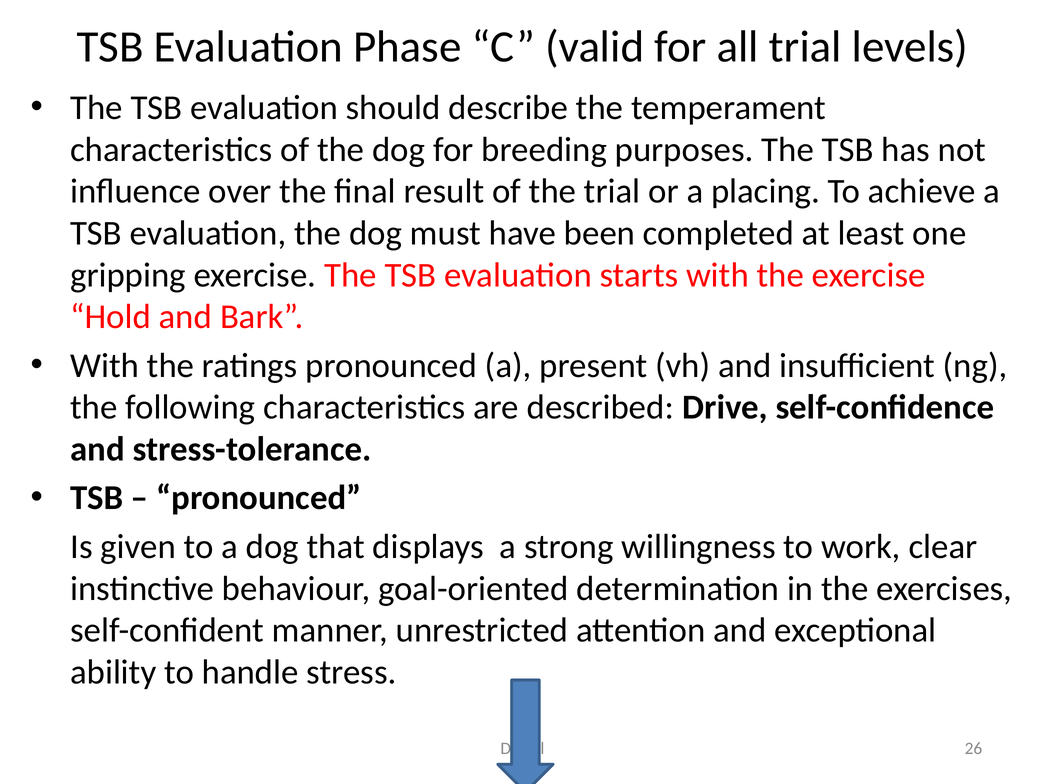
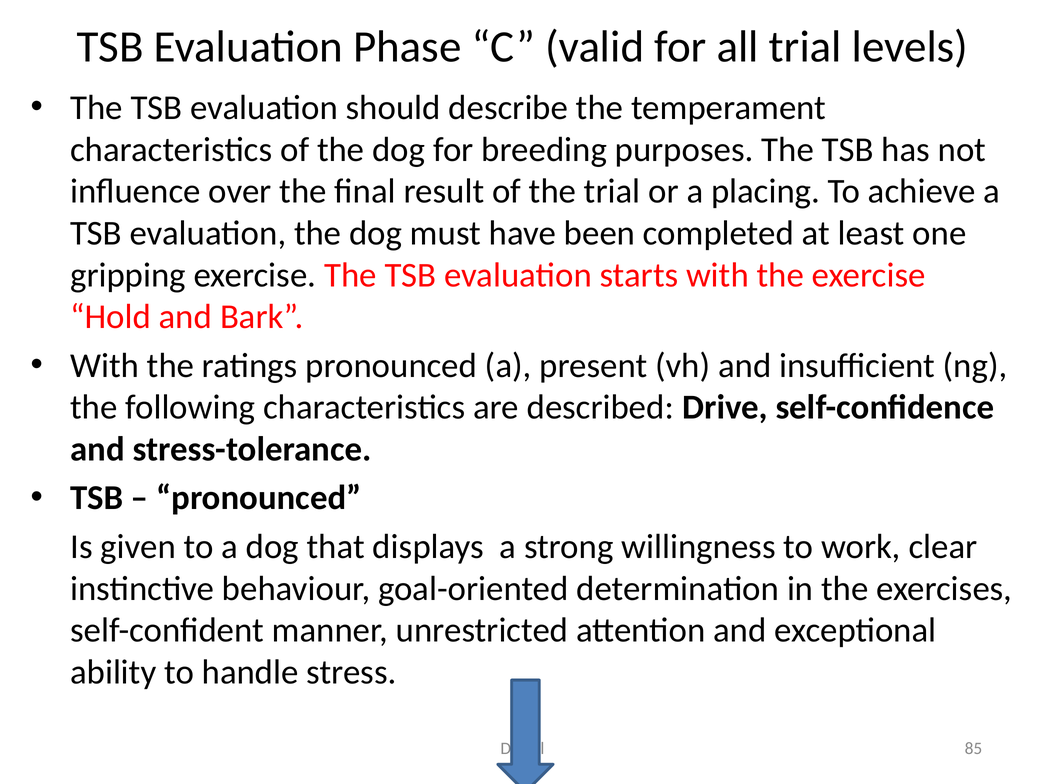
26: 26 -> 85
